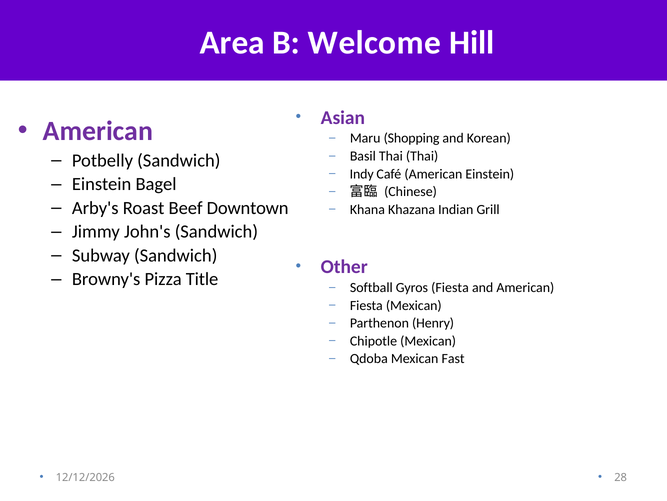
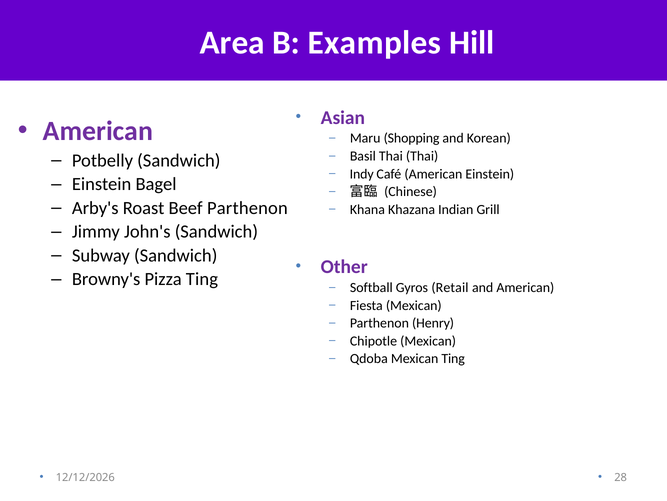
Welcome: Welcome -> Examples
Beef Downtown: Downtown -> Parthenon
Pizza Title: Title -> Ting
Gyros Fiesta: Fiesta -> Retail
Mexican Fast: Fast -> Ting
